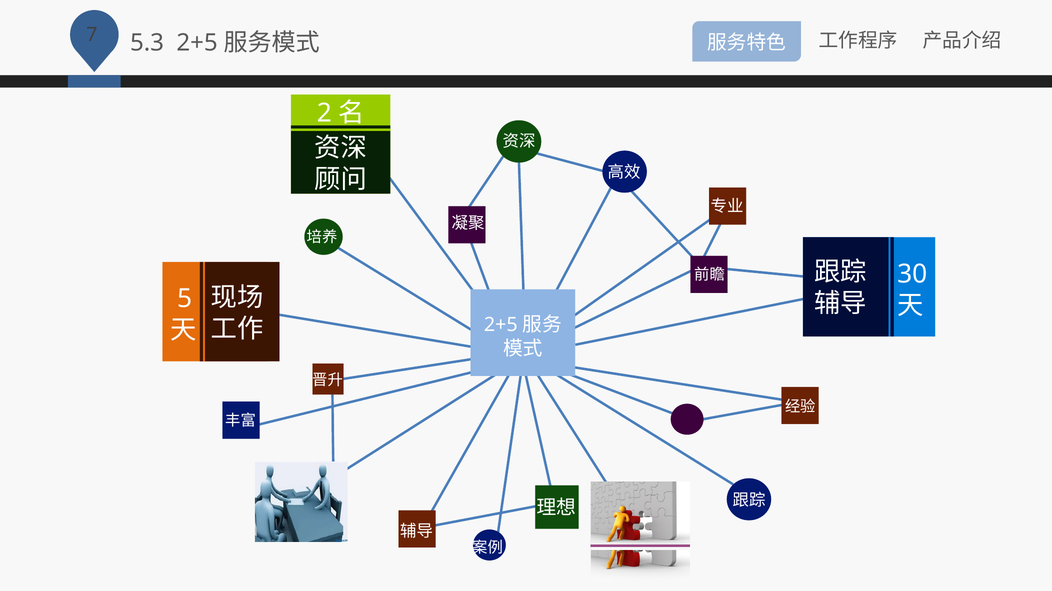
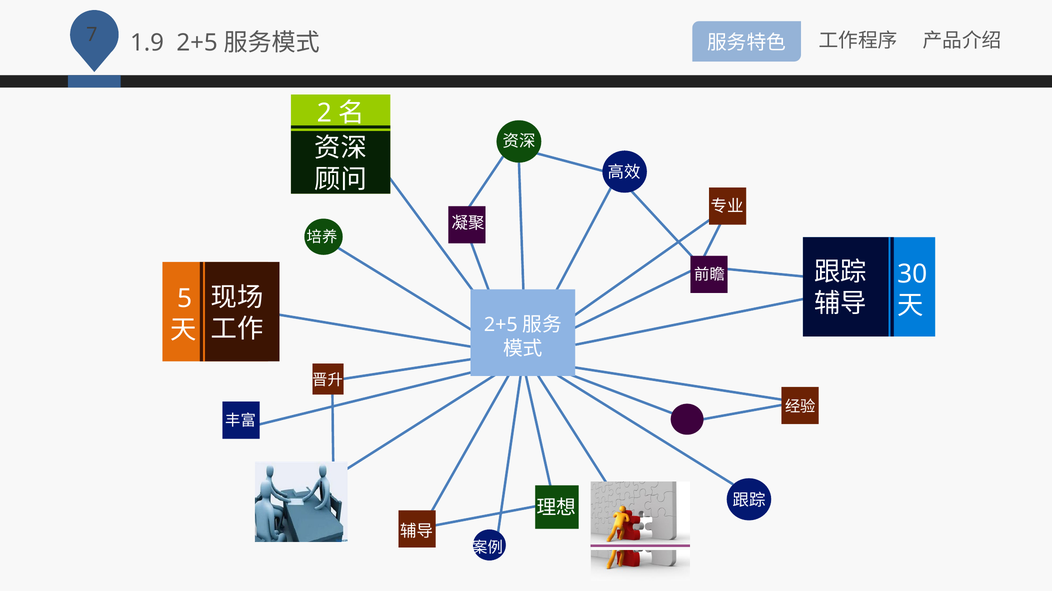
5.3: 5.3 -> 1.9
